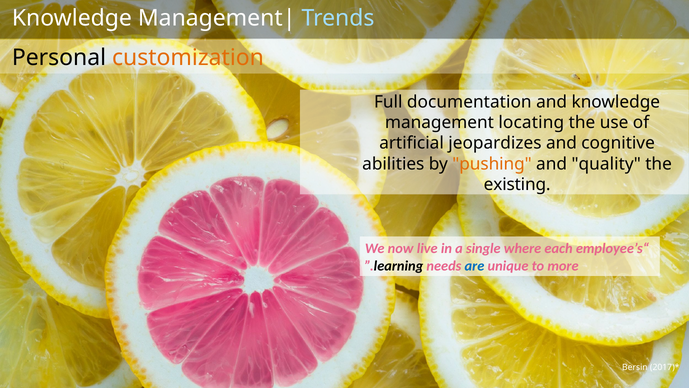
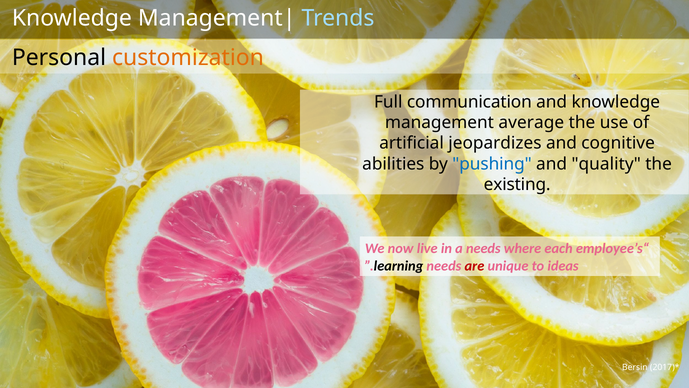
documentation: documentation -> communication
locating: locating -> average
pushing colour: orange -> blue
a single: single -> needs
are colour: blue -> red
more: more -> ideas
